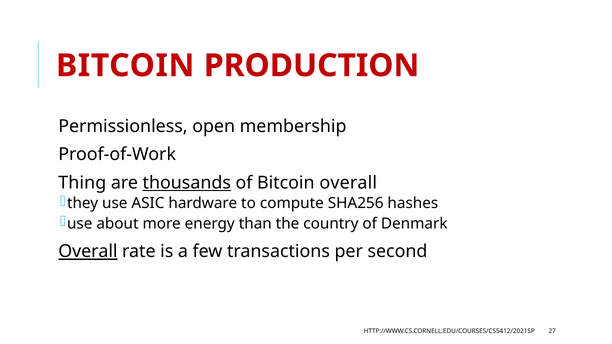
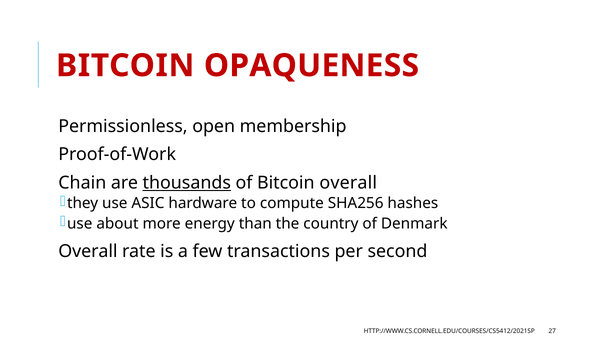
PRODUCTION: PRODUCTION -> OPAQUENESS
Thing: Thing -> Chain
Overall at (88, 252) underline: present -> none
